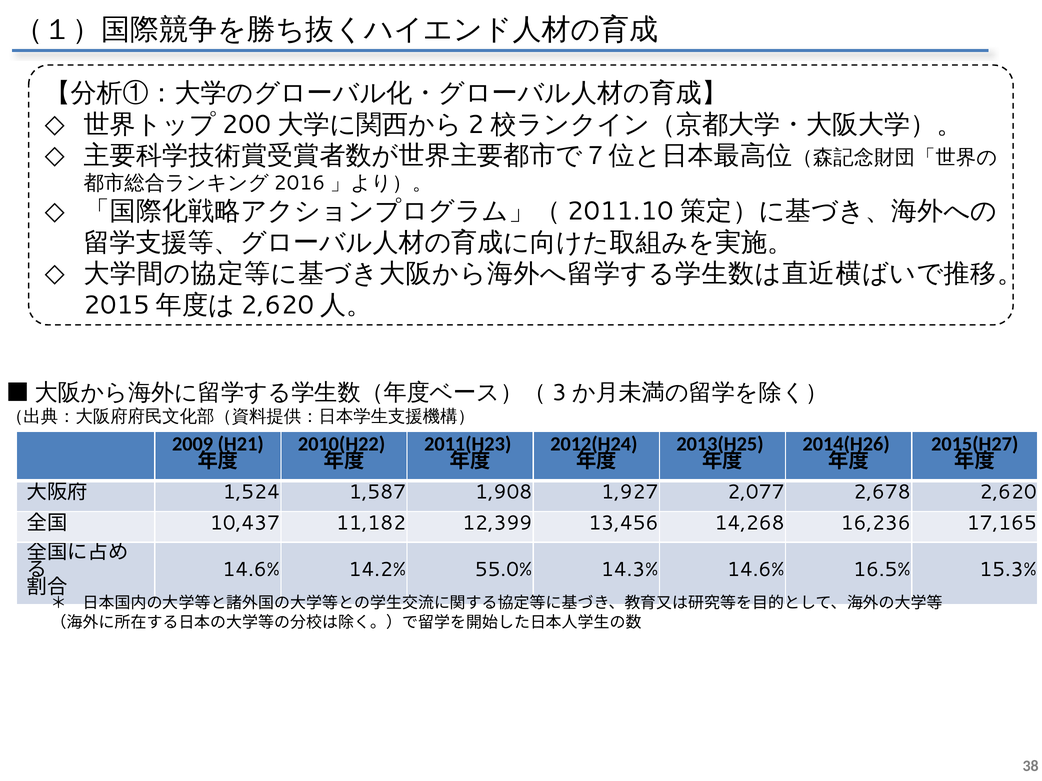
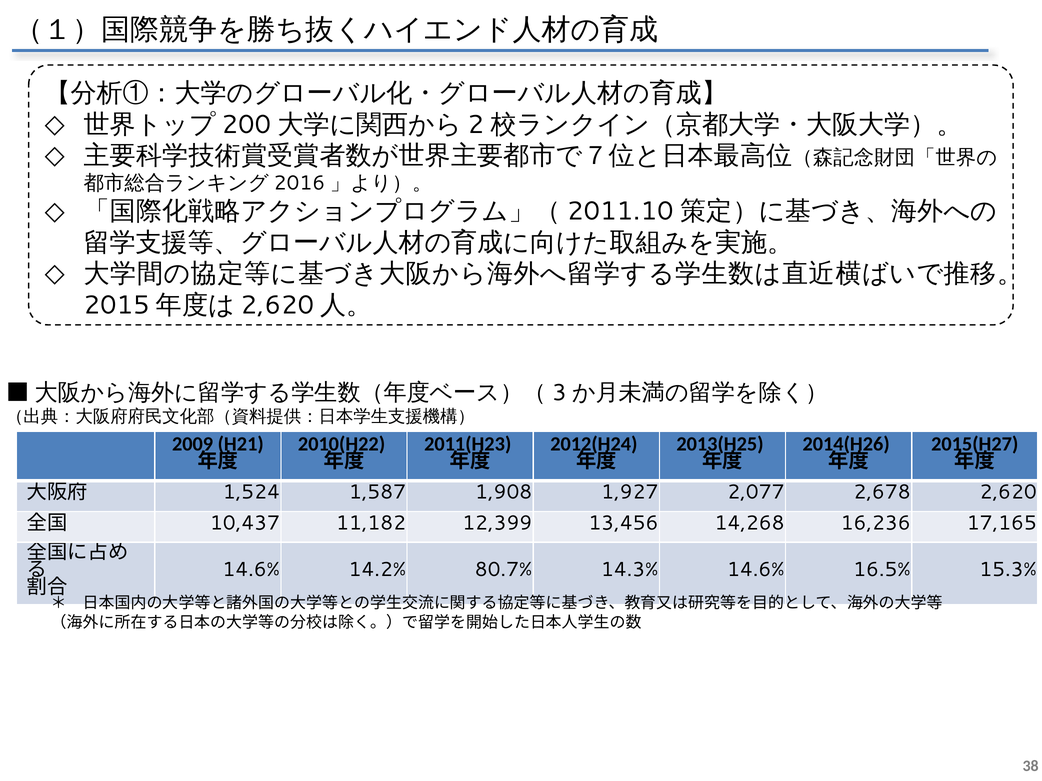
55.0%: 55.0% -> 80.7%
